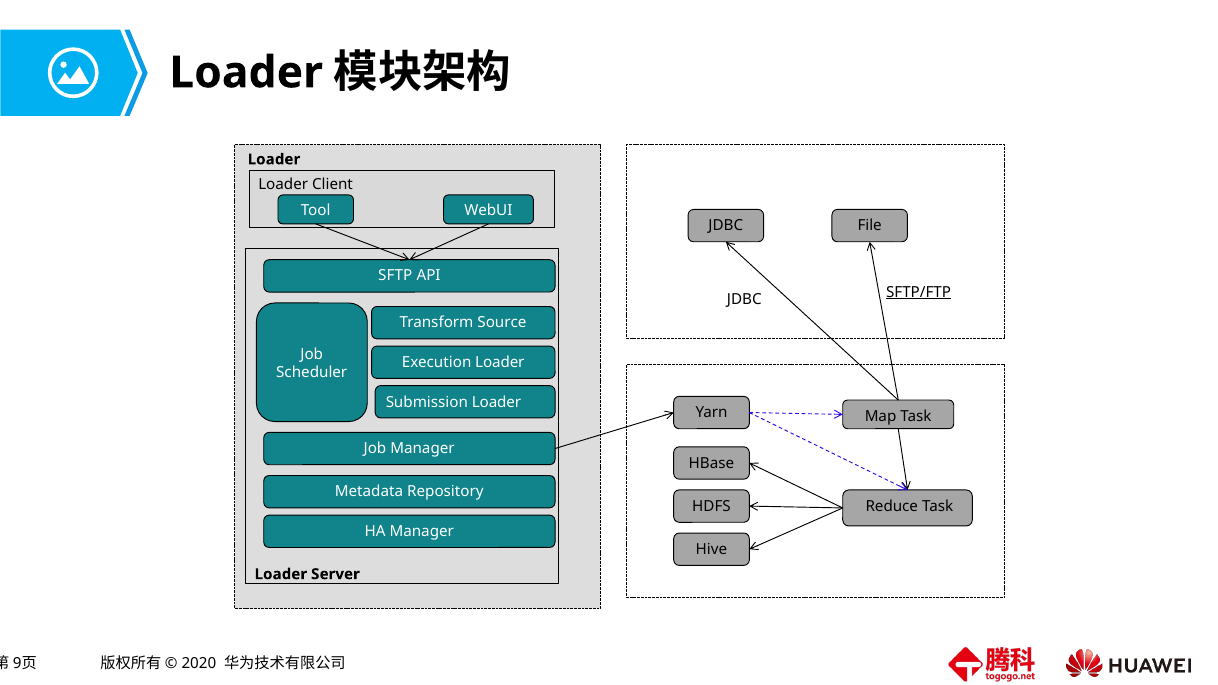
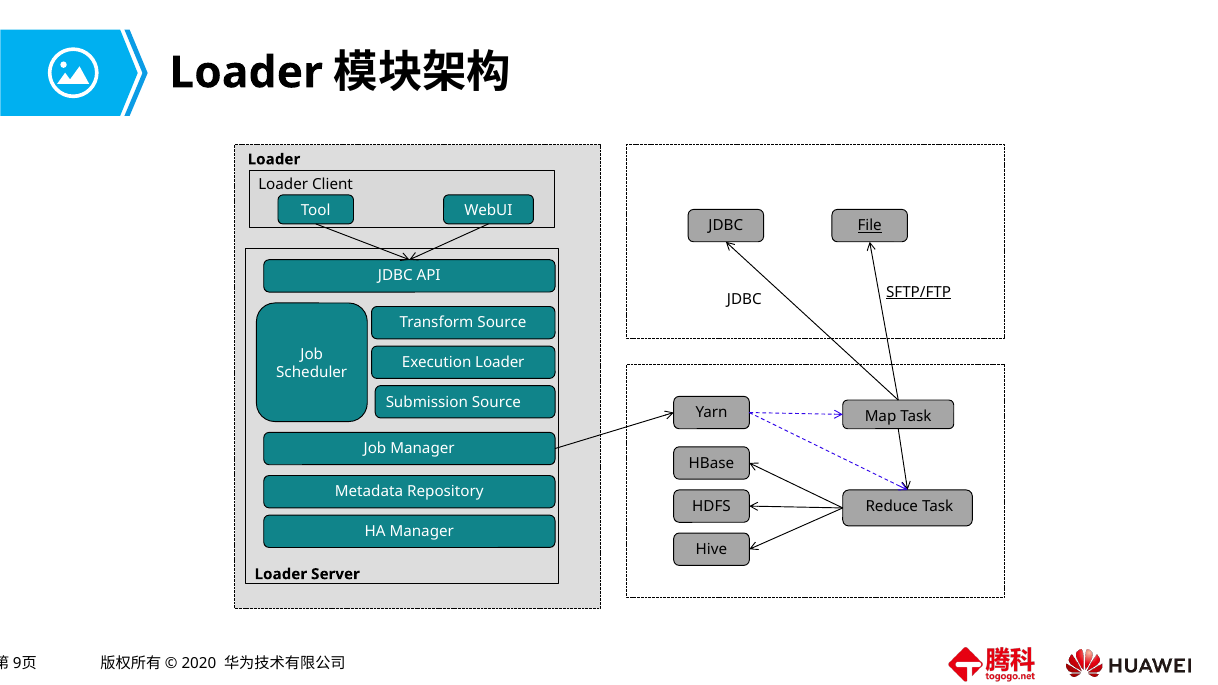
File underline: none -> present
SFTP at (395, 276): SFTP -> JDBC
Submission Loader: Loader -> Source
